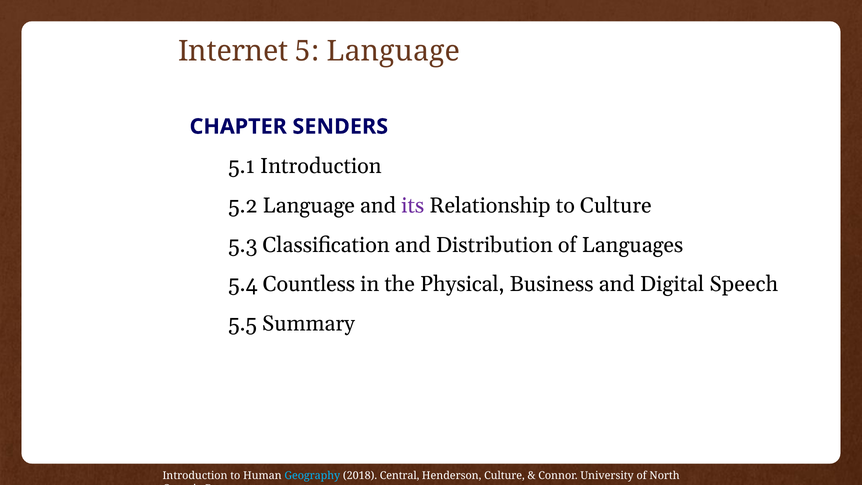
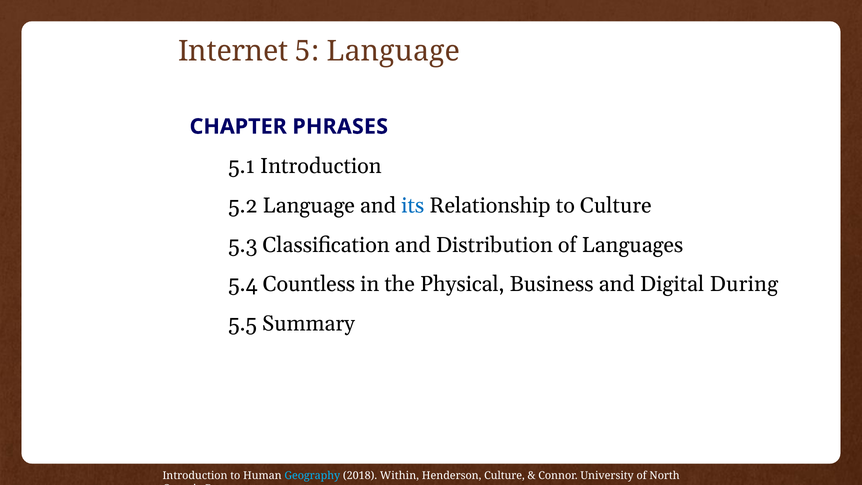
SENDERS: SENDERS -> PHRASES
its colour: purple -> blue
Speech: Speech -> During
Central: Central -> Within
